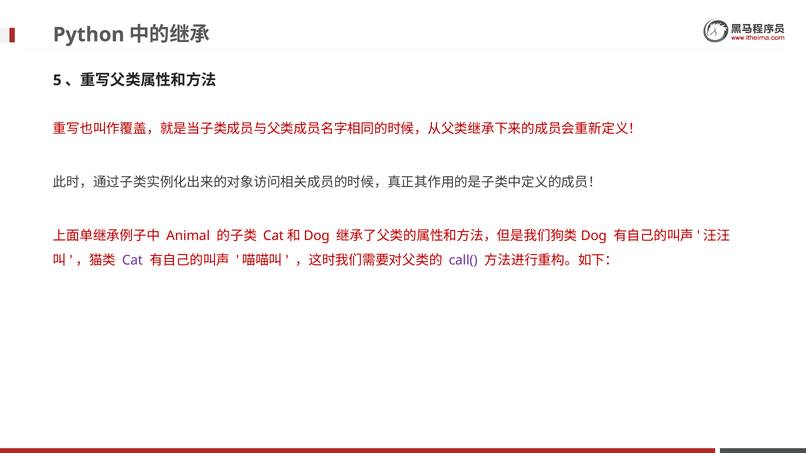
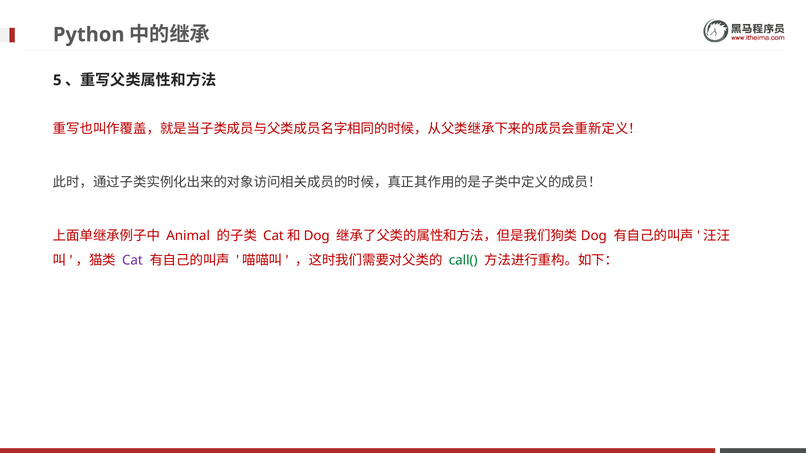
call( colour: purple -> green
